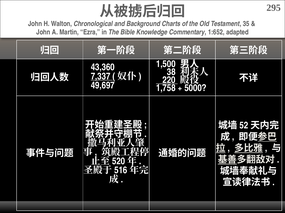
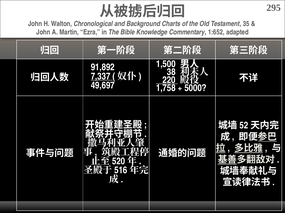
43,360: 43,360 -> 91,892
